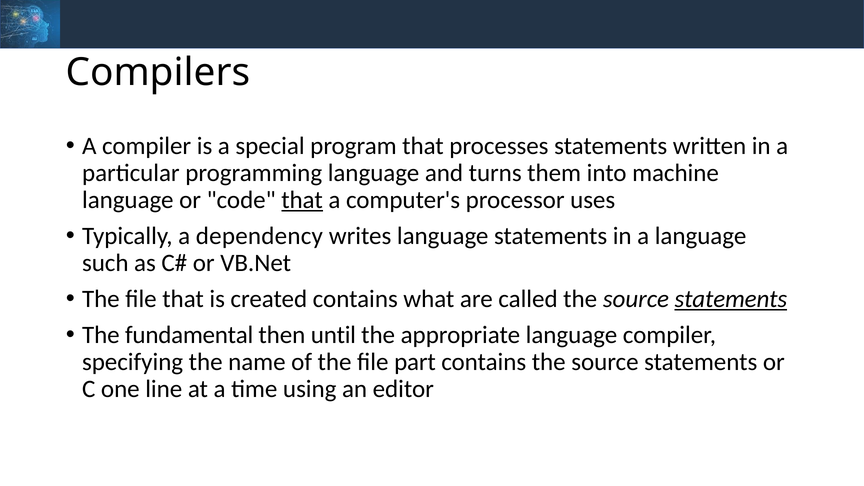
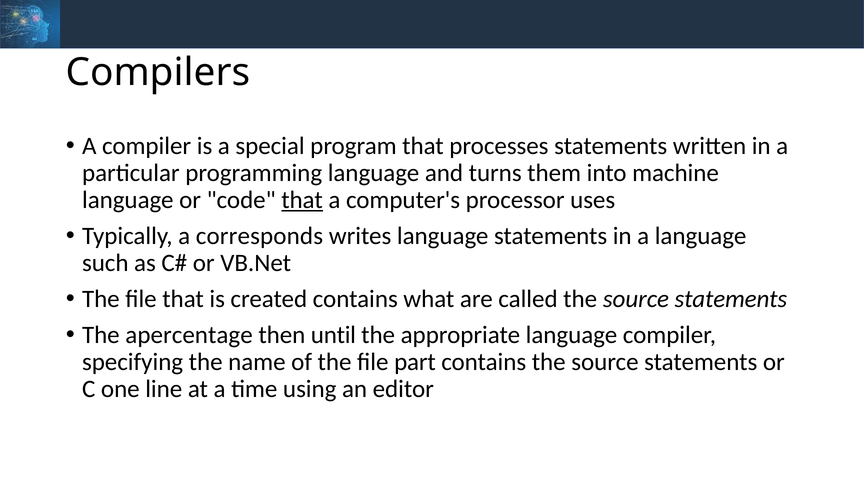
dependency: dependency -> corresponds
statements at (731, 299) underline: present -> none
fundamental: fundamental -> apercentage
